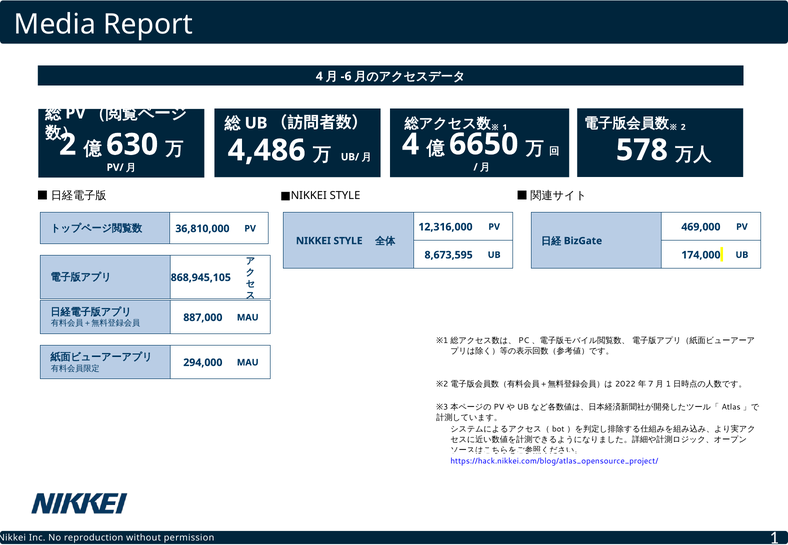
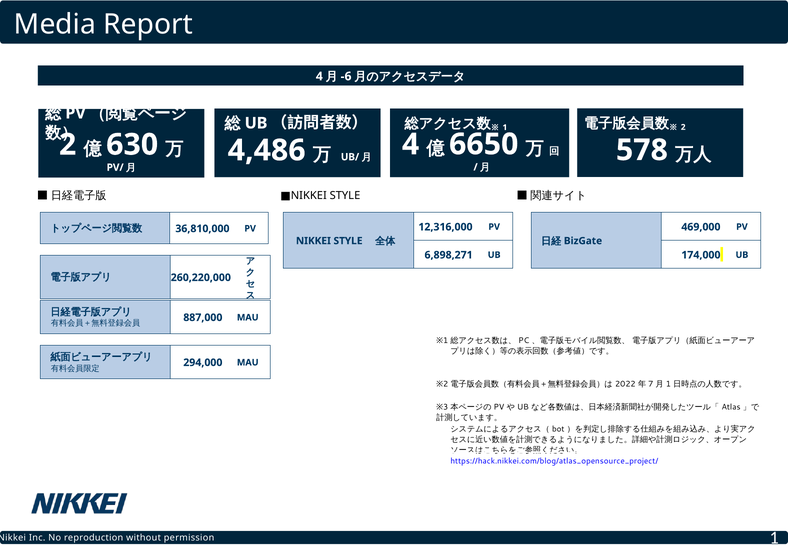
8,673,595: 8,673,595 -> 6,898,271
868,945,105: 868,945,105 -> 260,220,000
